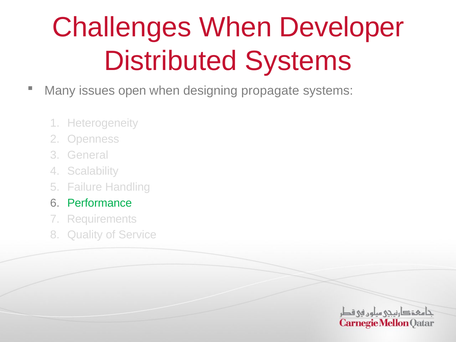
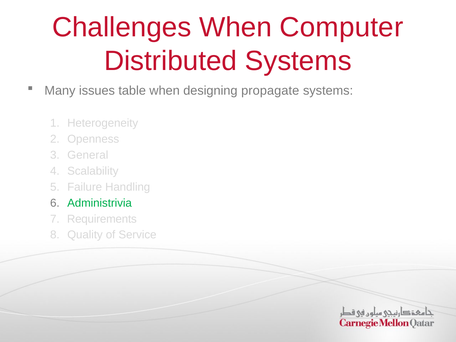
Developer: Developer -> Computer
open: open -> table
Performance: Performance -> Administrivia
